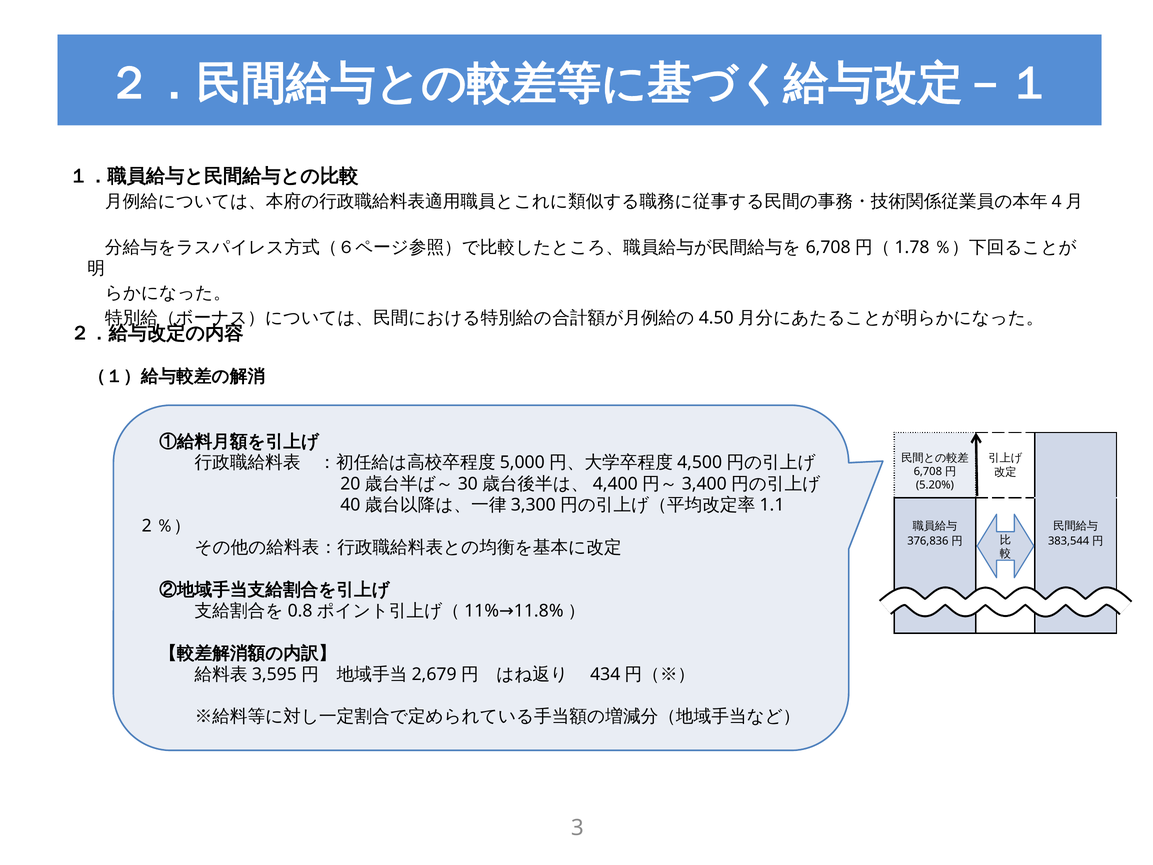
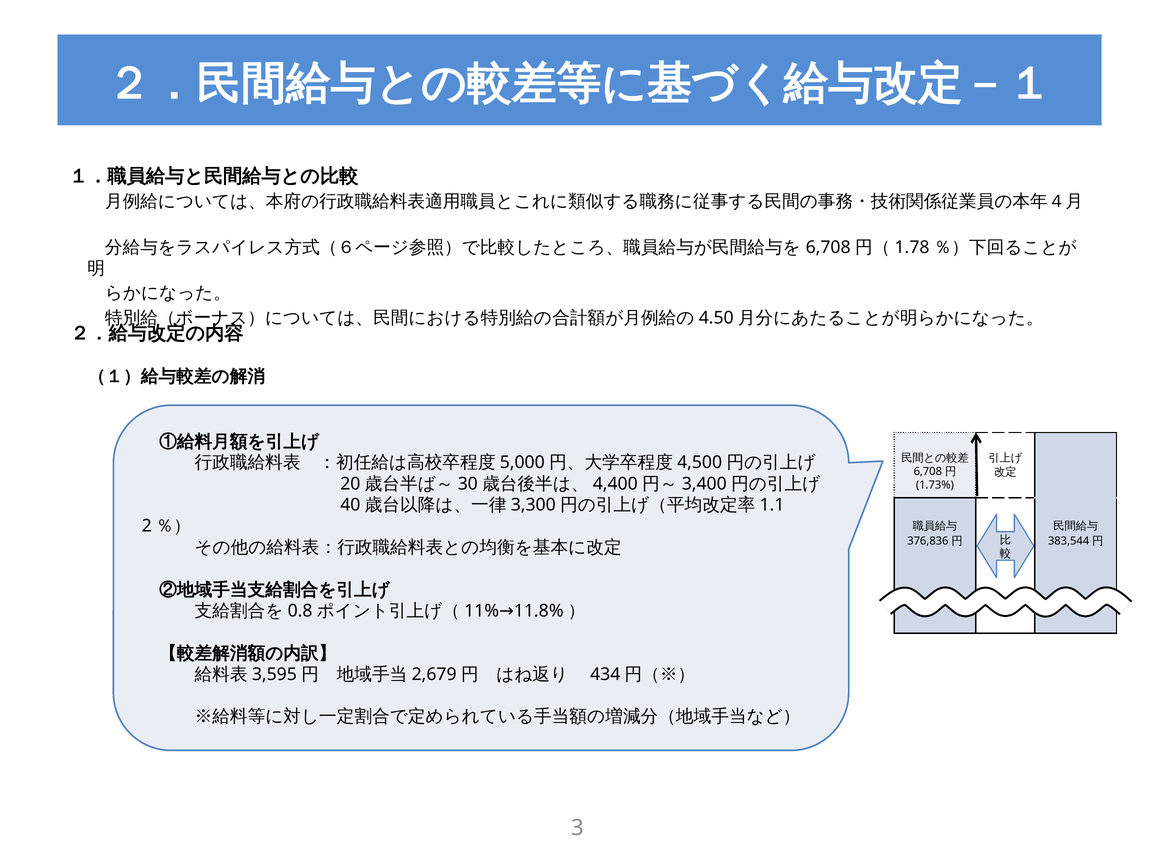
5.20%: 5.20% -> 1.73%
